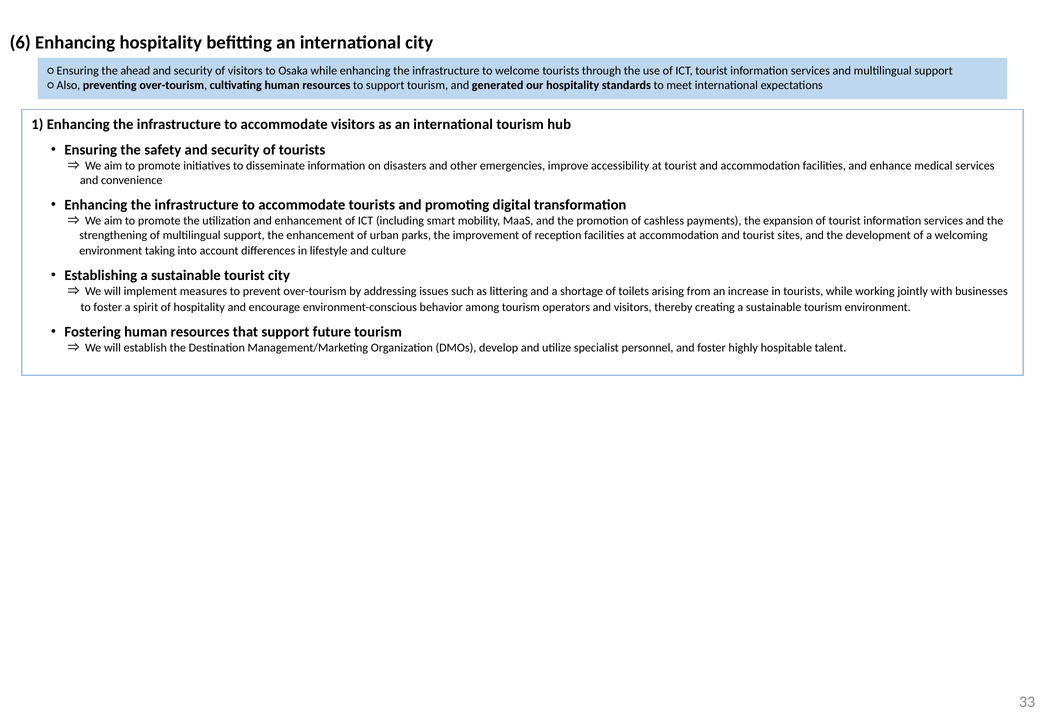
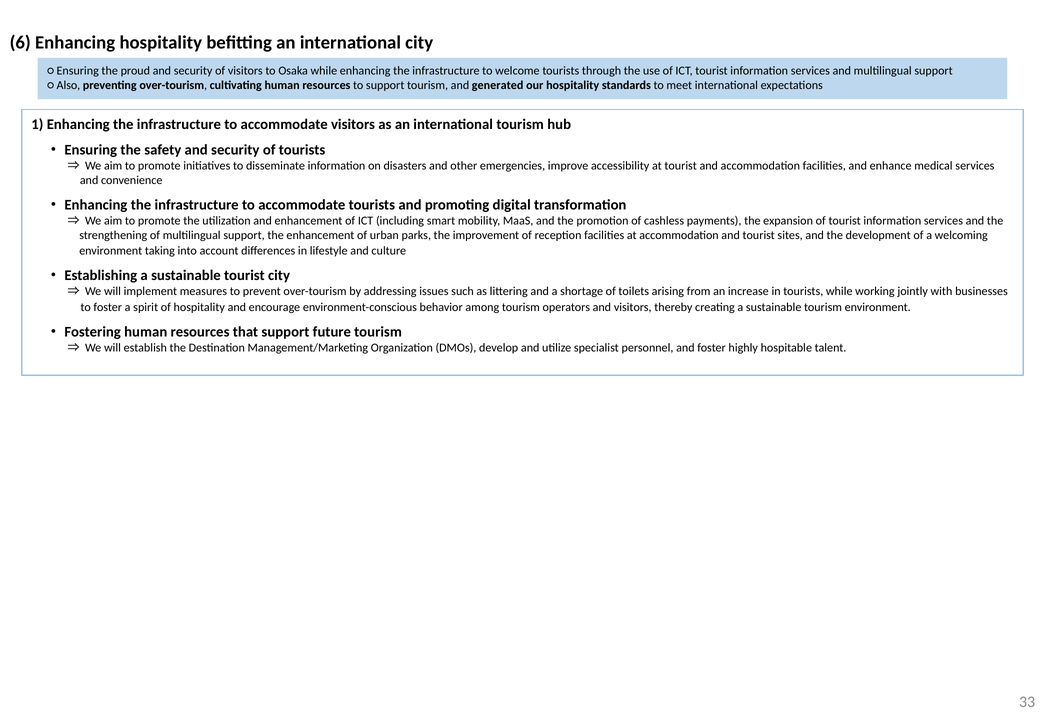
ahead: ahead -> proud
